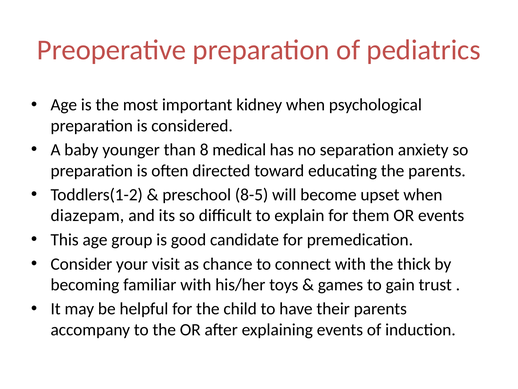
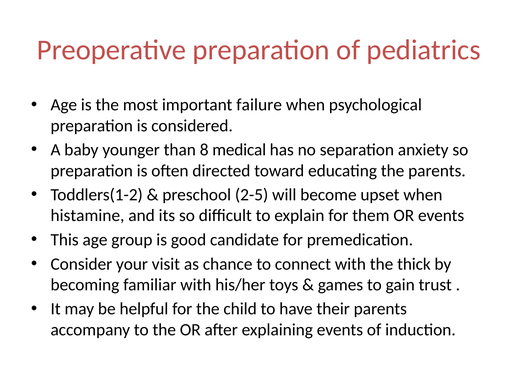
kidney: kidney -> failure
8-5: 8-5 -> 2-5
diazepam: diazepam -> histamine
